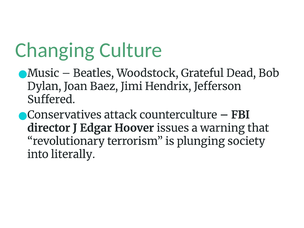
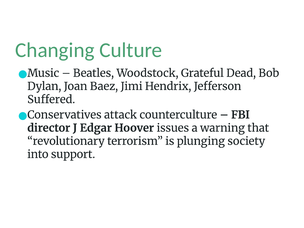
literally: literally -> support
